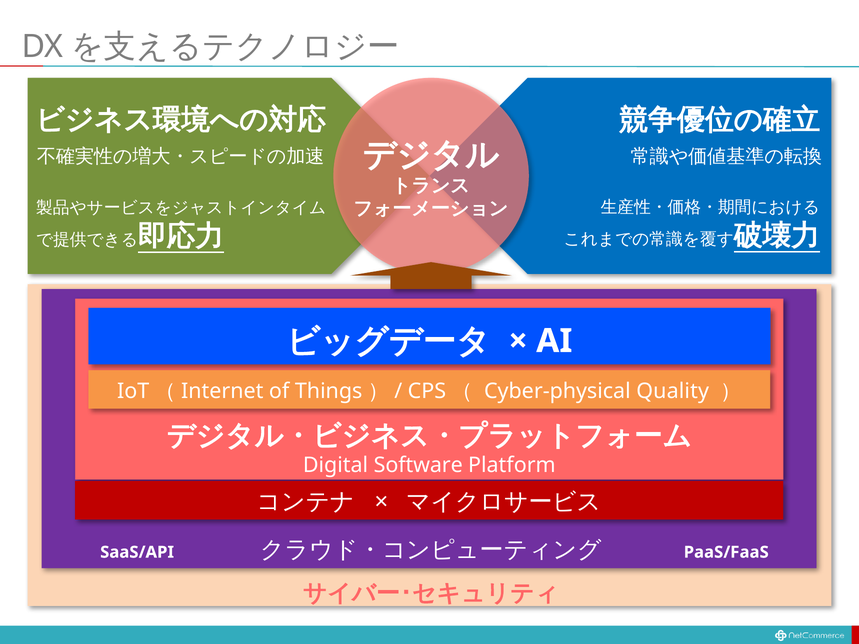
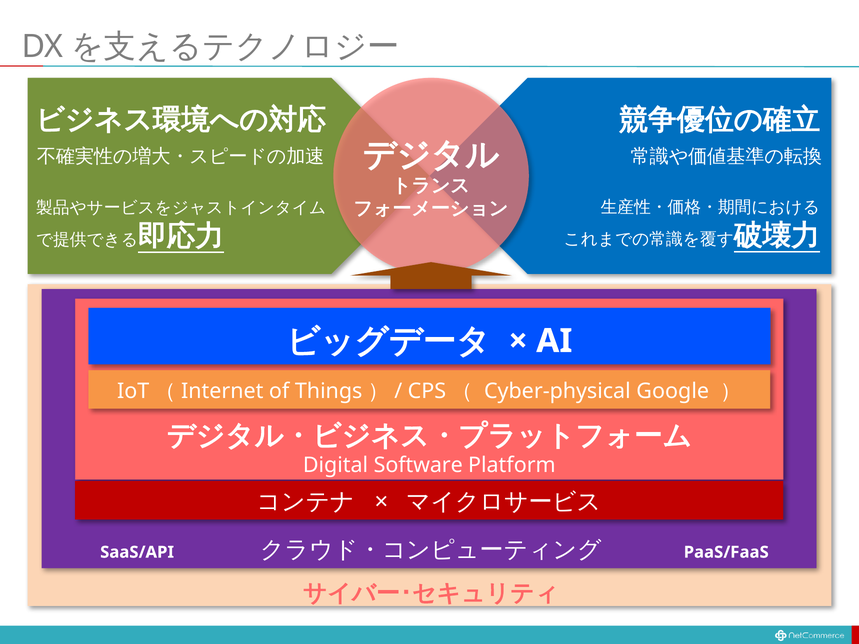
Quality: Quality -> Google
